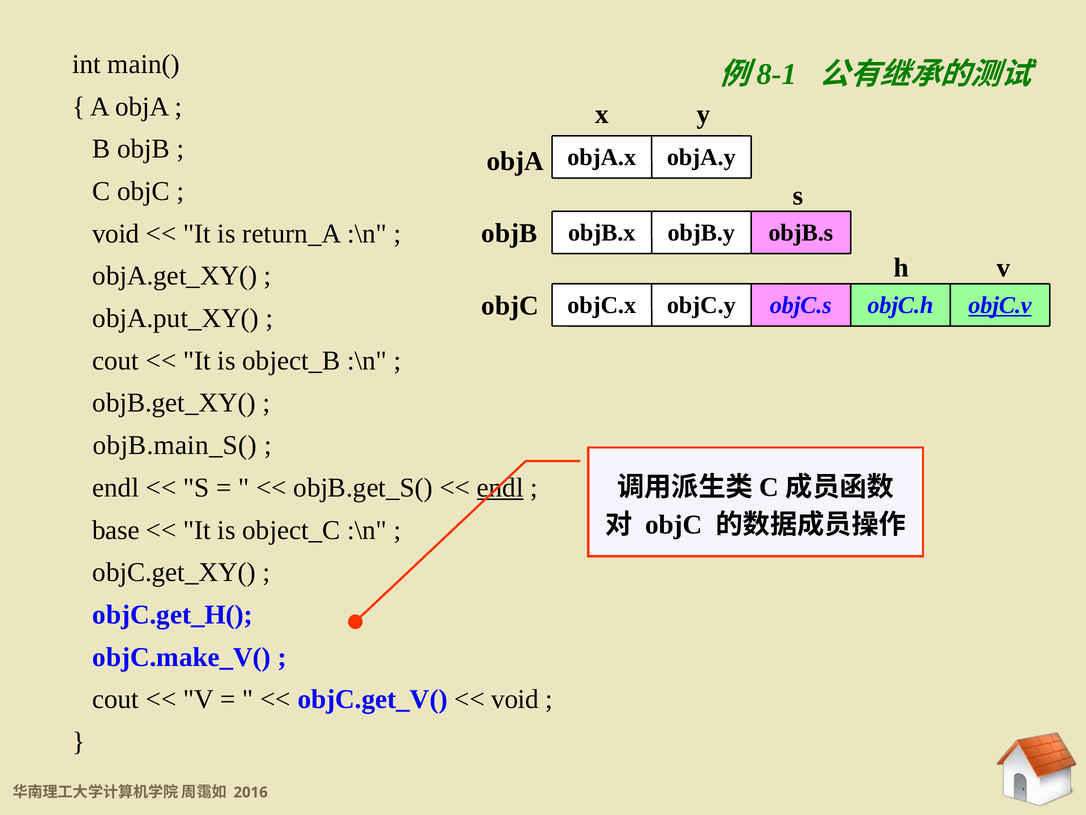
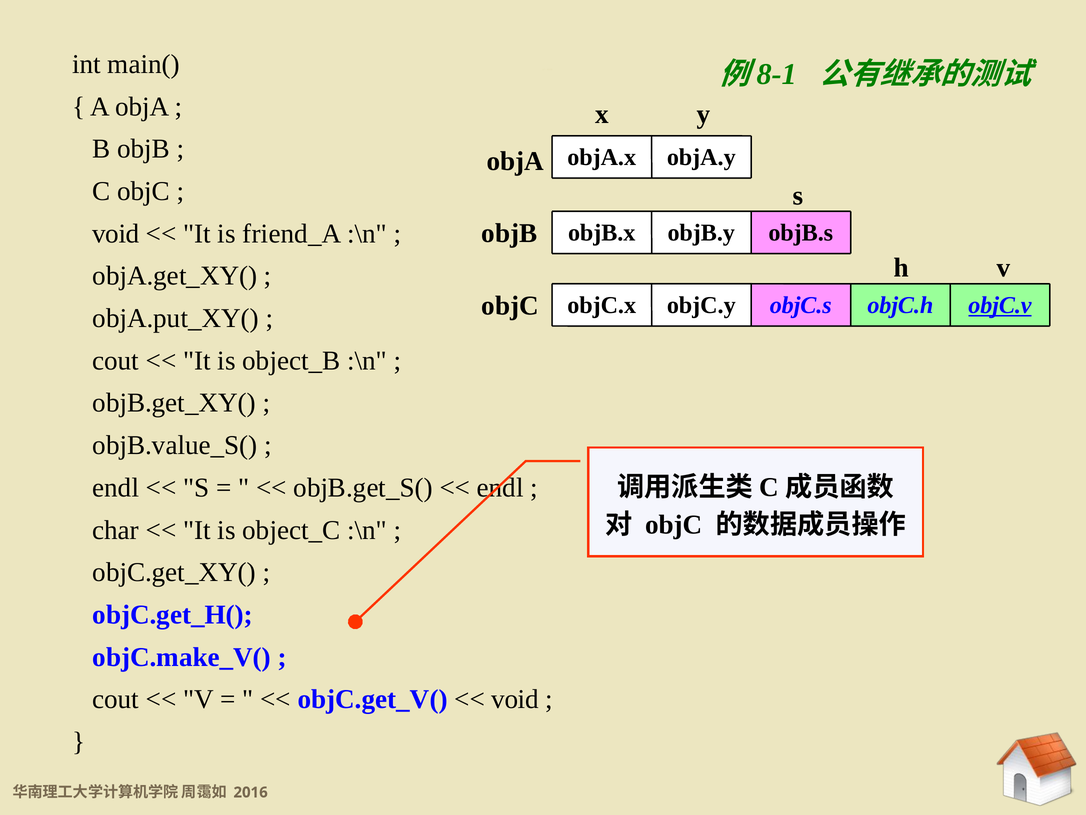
return_A: return_A -> friend_A
objB.main_S(: objB.main_S( -> objB.value_S(
endl at (500, 487) underline: present -> none
base: base -> char
